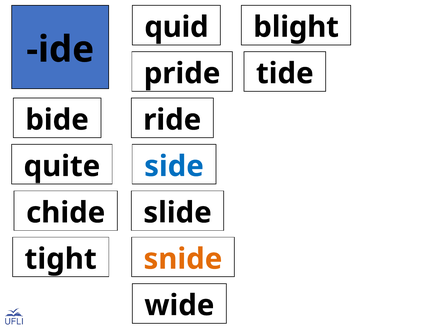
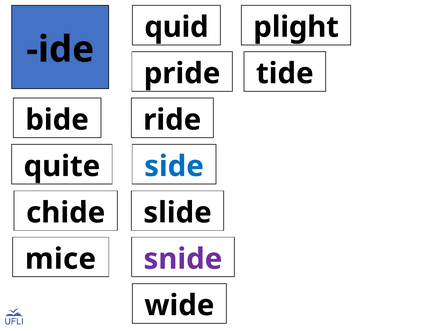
blight: blight -> plight
tight: tight -> mice
snide colour: orange -> purple
